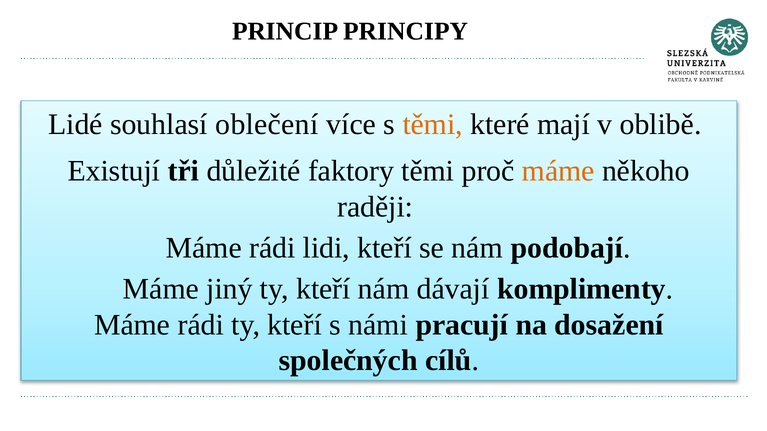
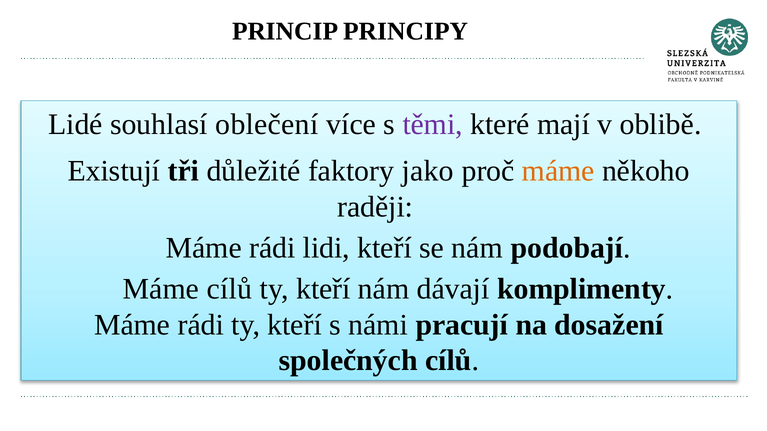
těmi at (433, 125) colour: orange -> purple
faktory těmi: těmi -> jako
Máme jiný: jiný -> cílů
